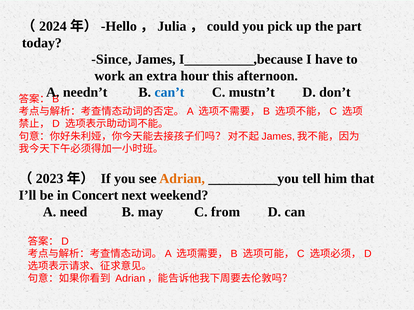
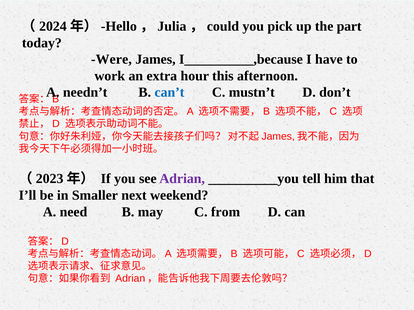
Since: Since -> Were
Adrian colour: orange -> purple
Concert: Concert -> Smaller
